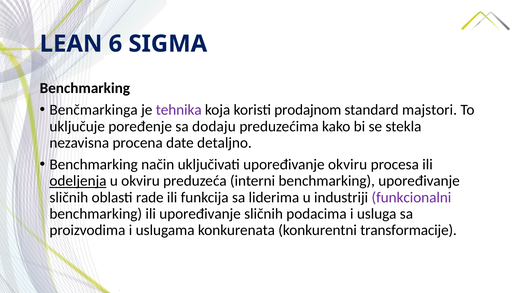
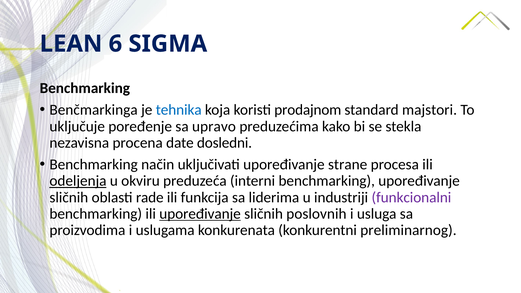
tehnika colour: purple -> blue
dodaju: dodaju -> upravo
detaljno: detaljno -> dosledni
upoređivanje okviru: okviru -> strane
upoređivanje at (200, 214) underline: none -> present
podacima: podacima -> poslovnih
transformacije: transformacije -> preliminarnog
